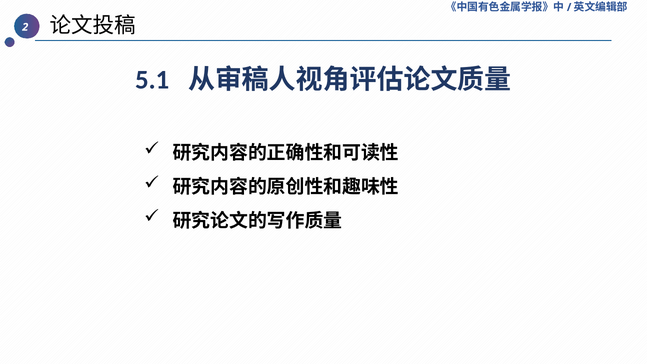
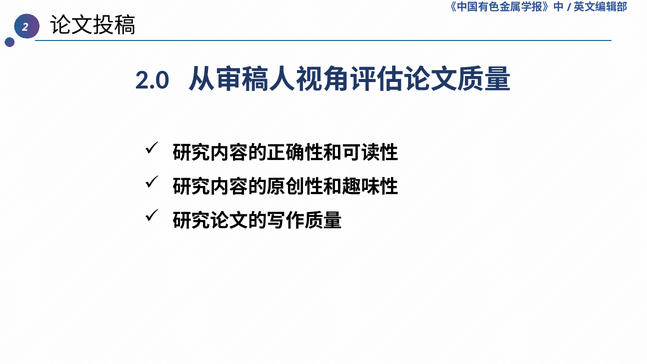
5.1: 5.1 -> 2.0
